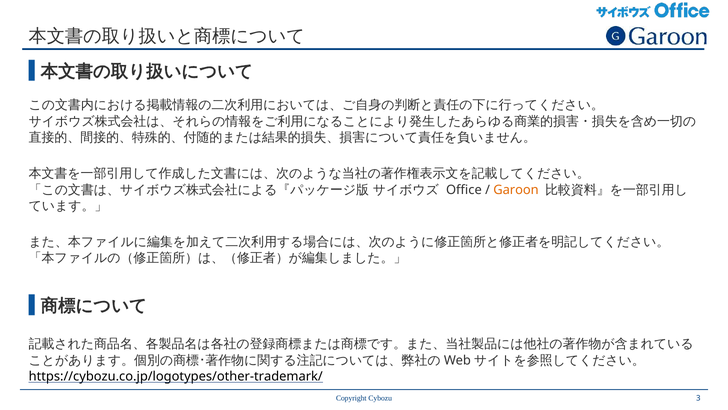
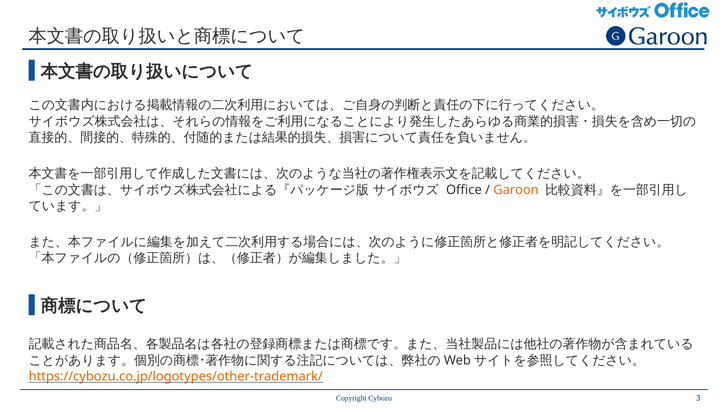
https://cybozu.co.jp/logotypes/other-trademark/ colour: black -> orange
